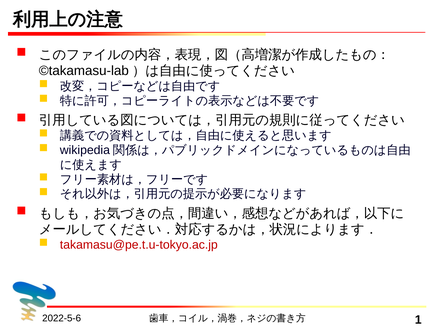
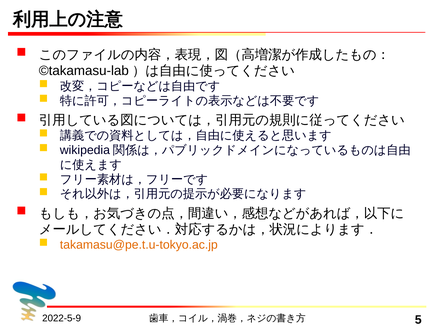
takamasu@pe.t.u-tokyo.ac.jp colour: red -> orange
2022-5-6: 2022-5-6 -> 2022-5-9
1: 1 -> 5
